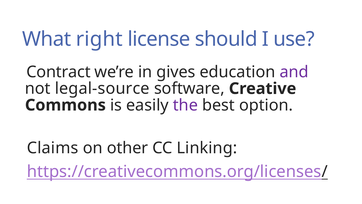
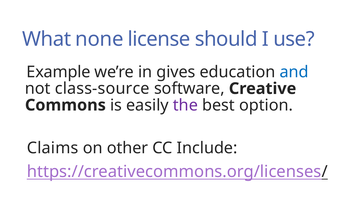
right: right -> none
Contract: Contract -> Example
and colour: purple -> blue
legal-source: legal-source -> class-source
Linking: Linking -> Include
